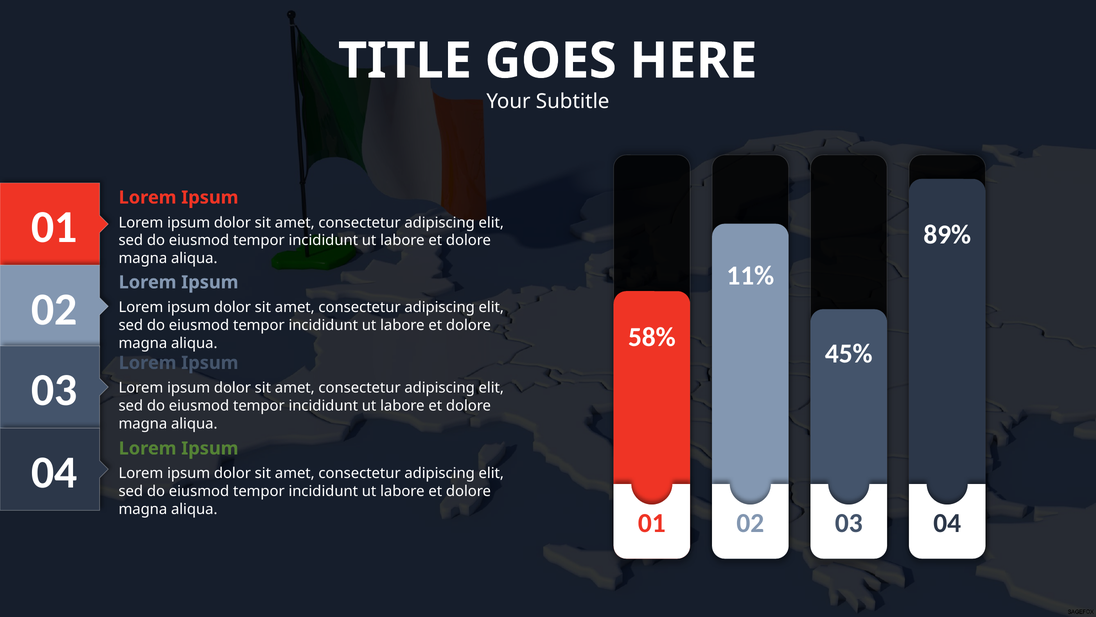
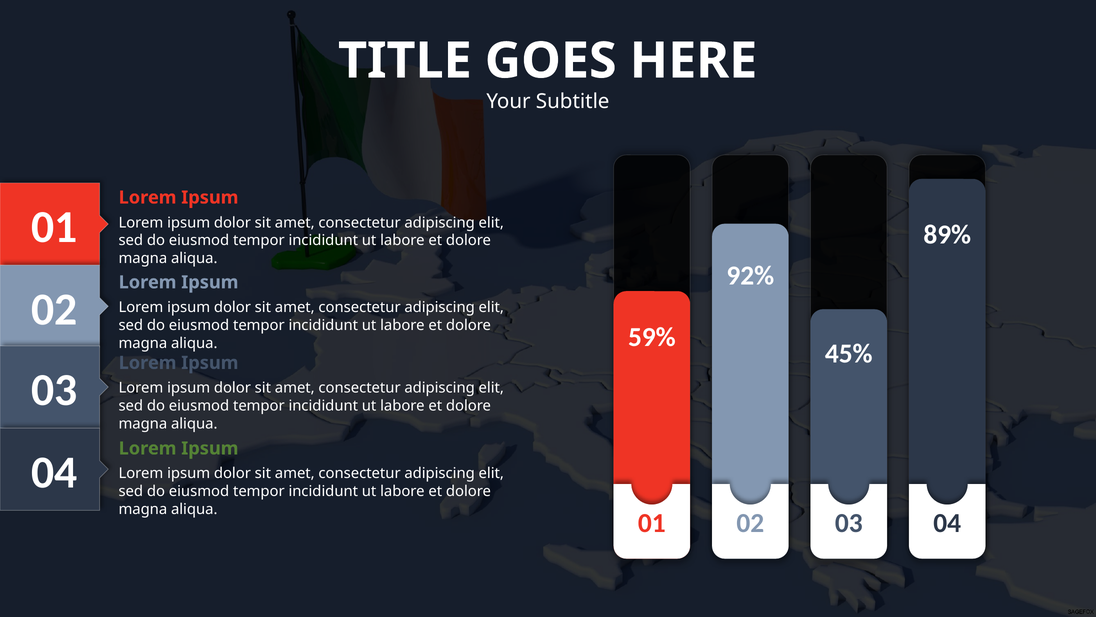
11%: 11% -> 92%
58%: 58% -> 59%
